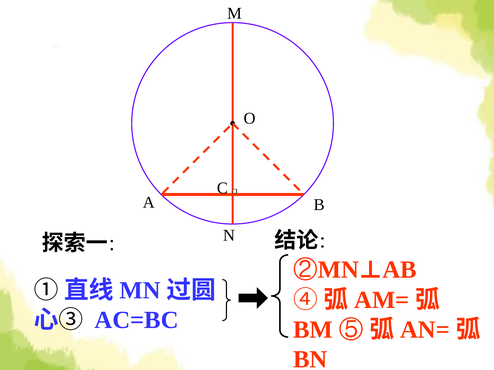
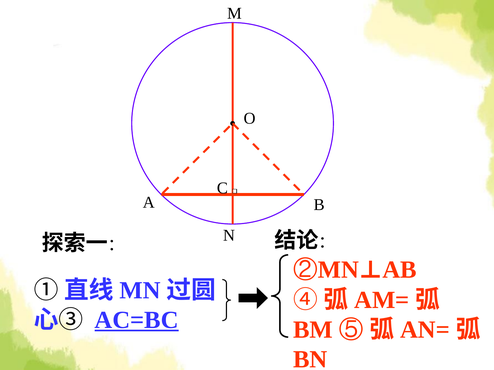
AC=BC underline: none -> present
